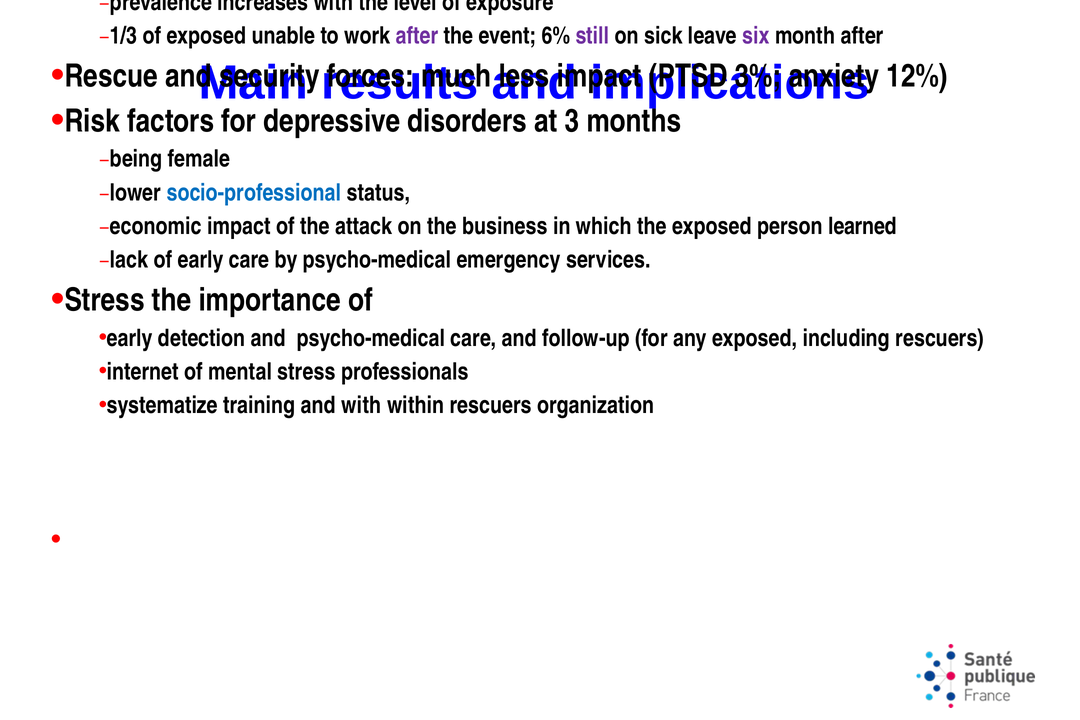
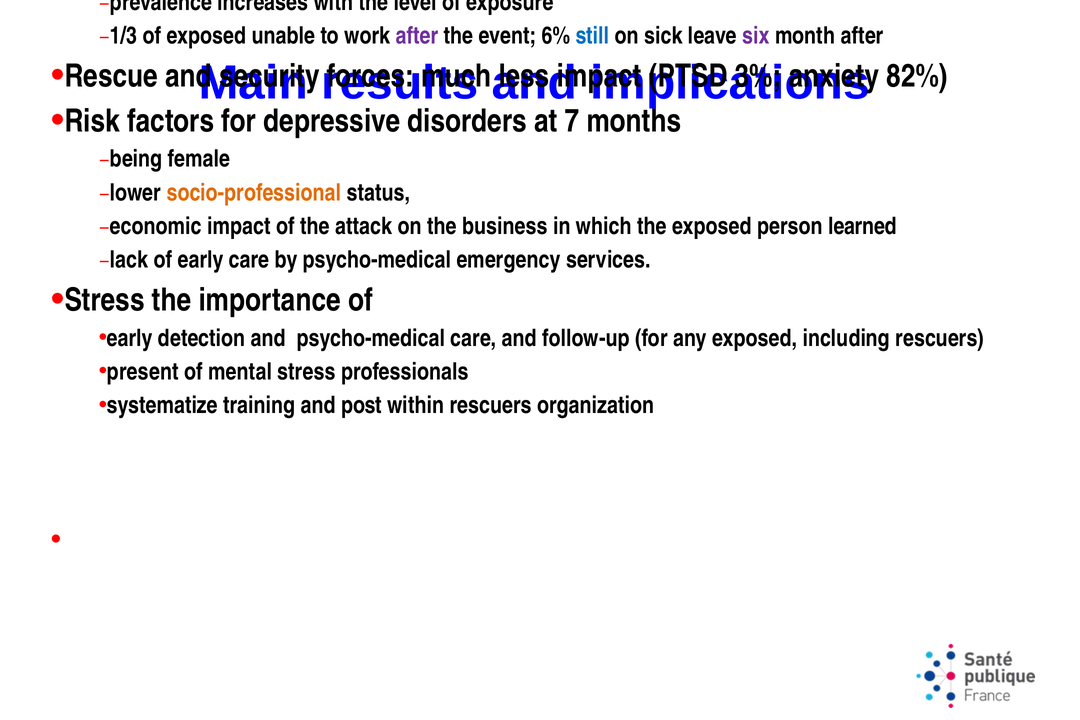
still colour: purple -> blue
12%: 12% -> 82%
3: 3 -> 7
socio-professional colour: blue -> orange
internet: internet -> present
and with: with -> post
